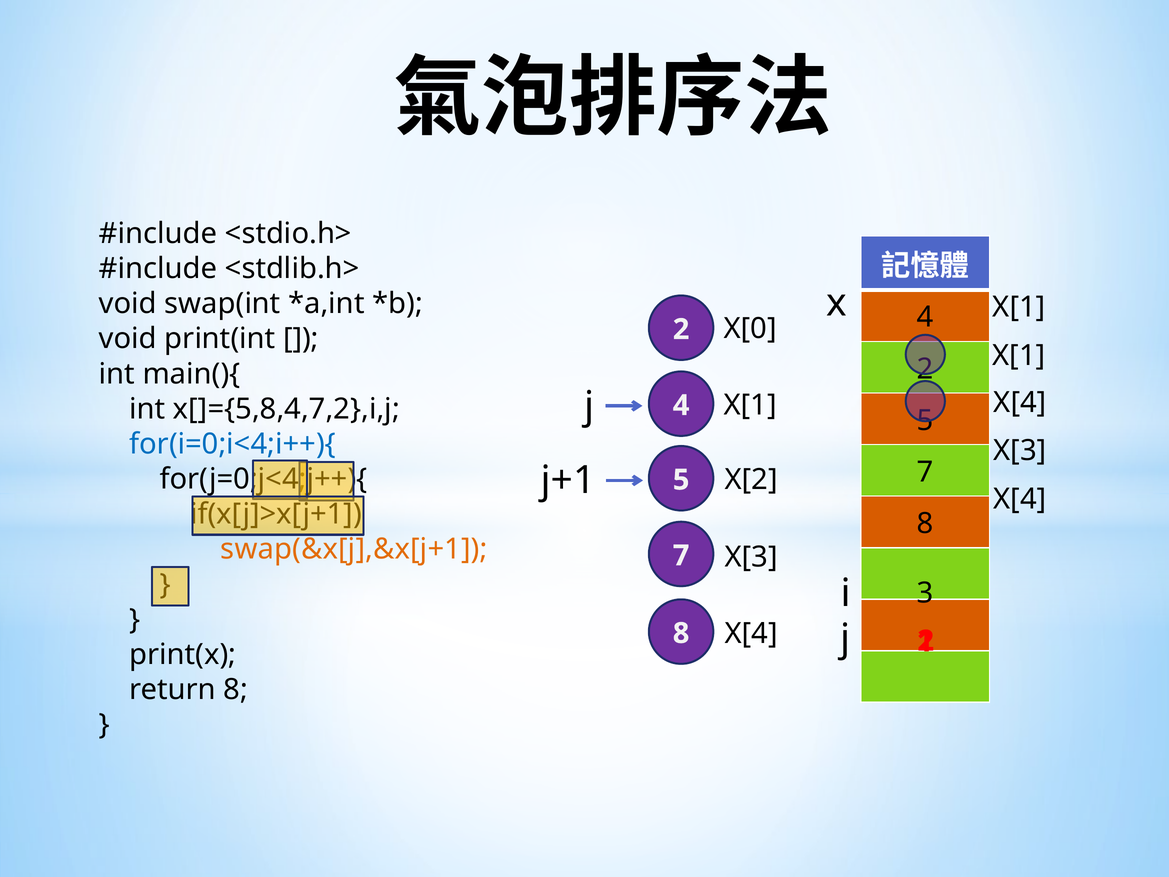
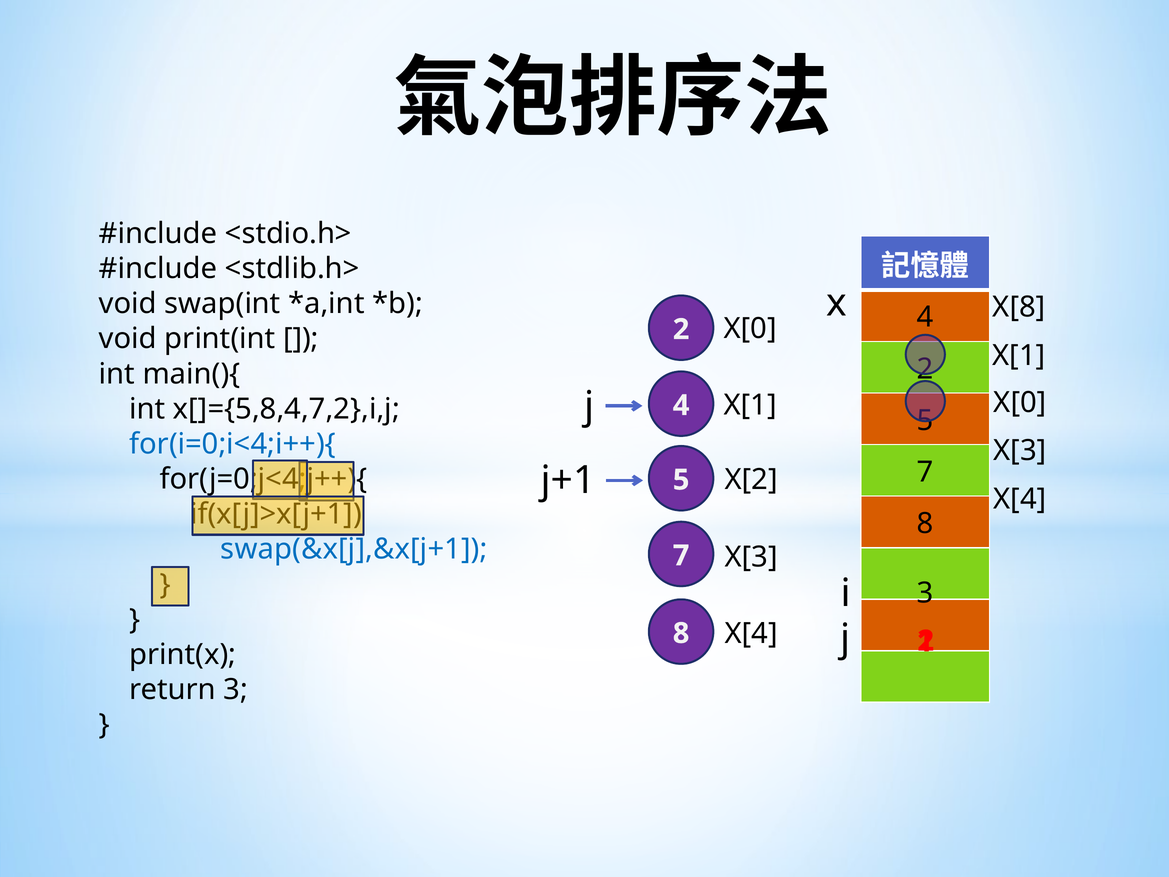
X[1 at (1019, 307): X[1 -> X[8
X[4 at (1020, 403): X[4 -> X[0
swap(&x[j],&x[j+1 colour: orange -> blue
return 8: 8 -> 3
